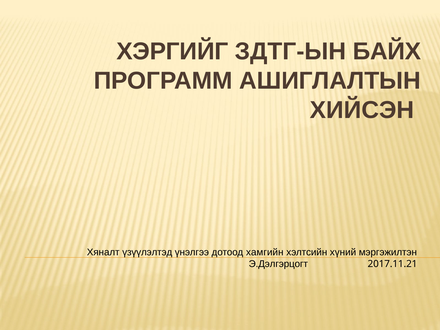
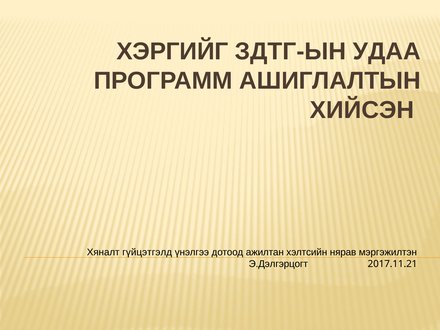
БАЙХ: БАЙХ -> УДАА
үзүүлэлтэд: үзүүлэлтэд -> гүйцэтгэлд
хамгийн: хамгийн -> ажилтан
хүний: хүний -> нярав
